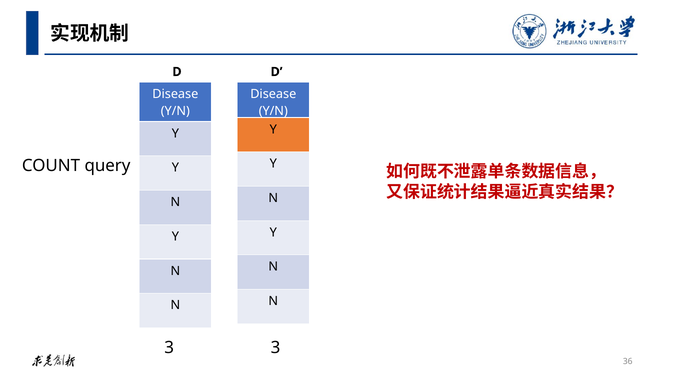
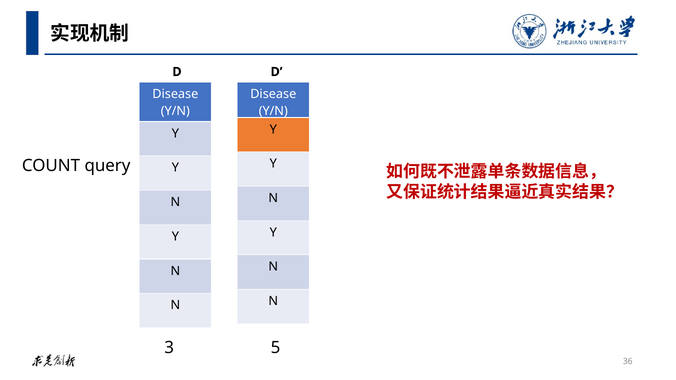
3 3: 3 -> 5
